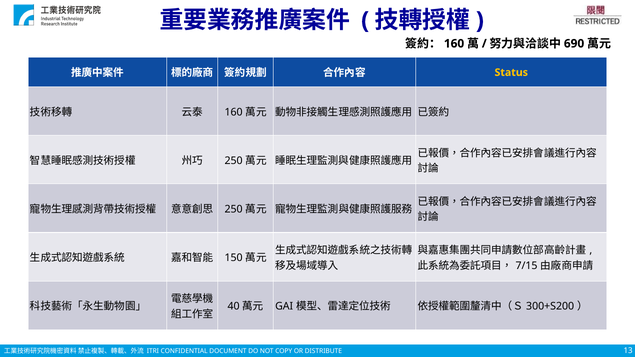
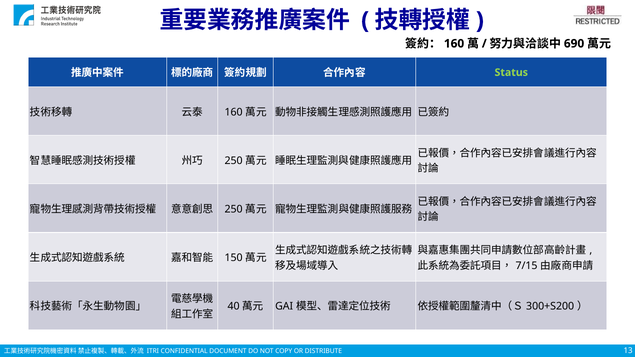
Status colour: yellow -> light green
